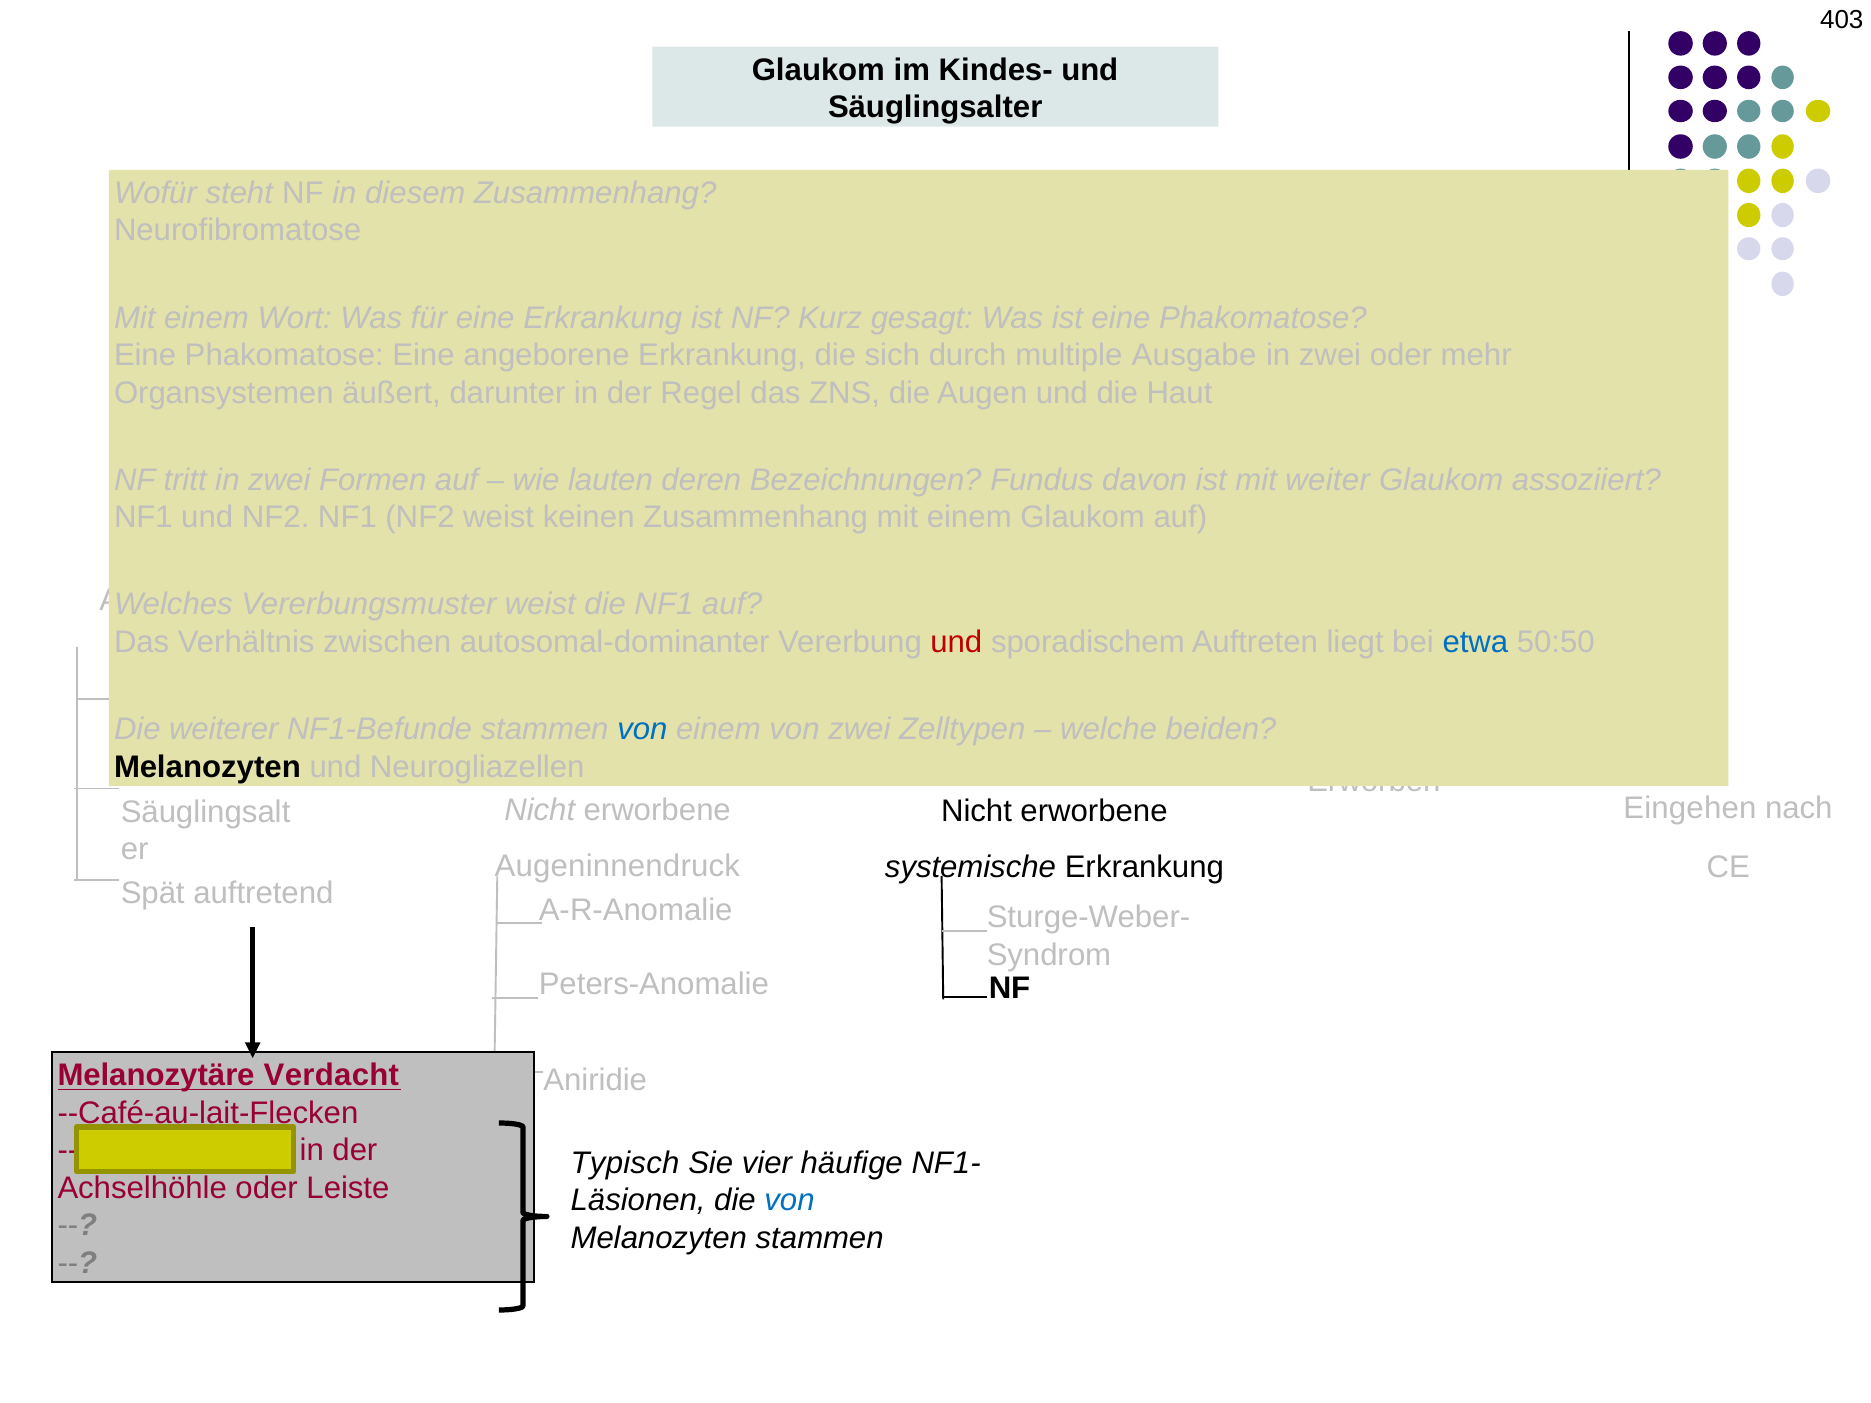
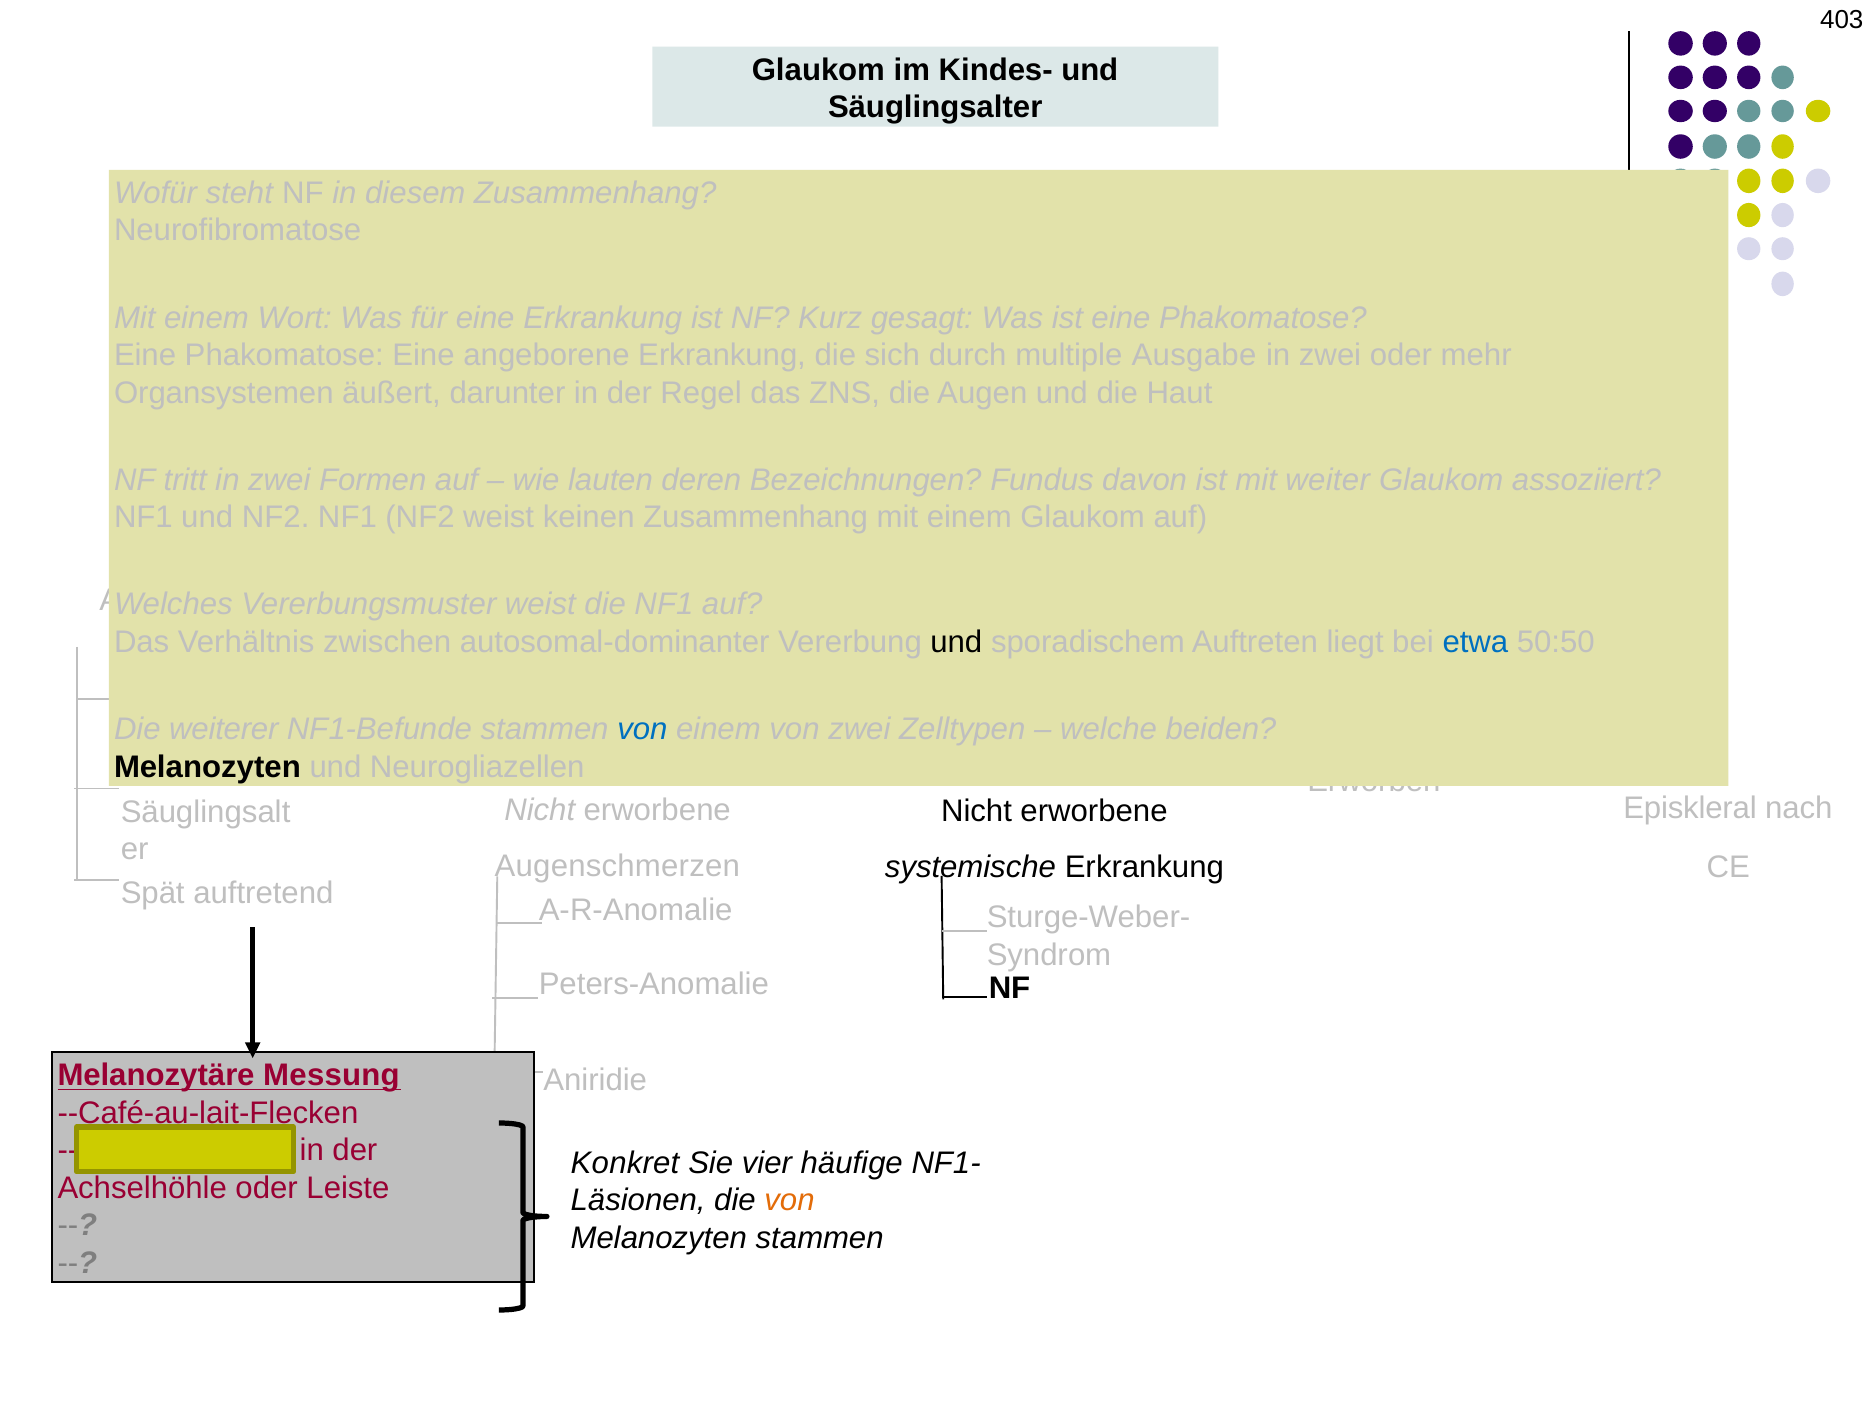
und at (956, 642) colour: red -> black
Eingehen: Eingehen -> Episkleral
Augeninnendruck: Augeninnendruck -> Augenschmerzen
Verdacht: Verdacht -> Messung
Typisch: Typisch -> Konkret
von at (789, 1201) colour: blue -> orange
